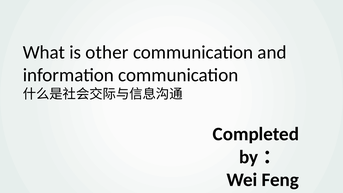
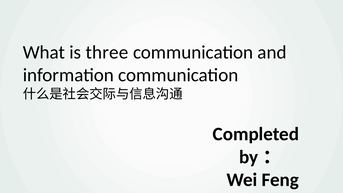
other: other -> three
